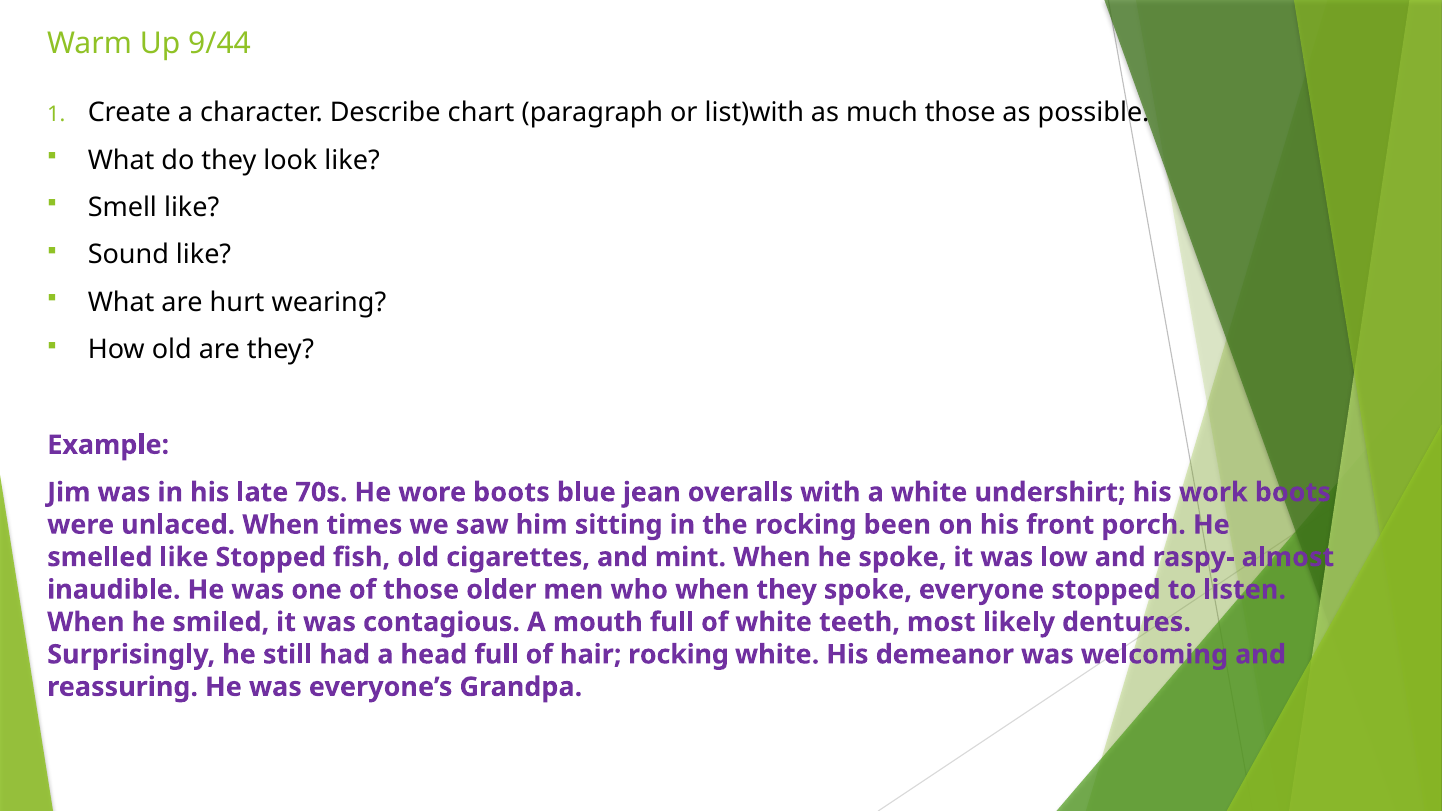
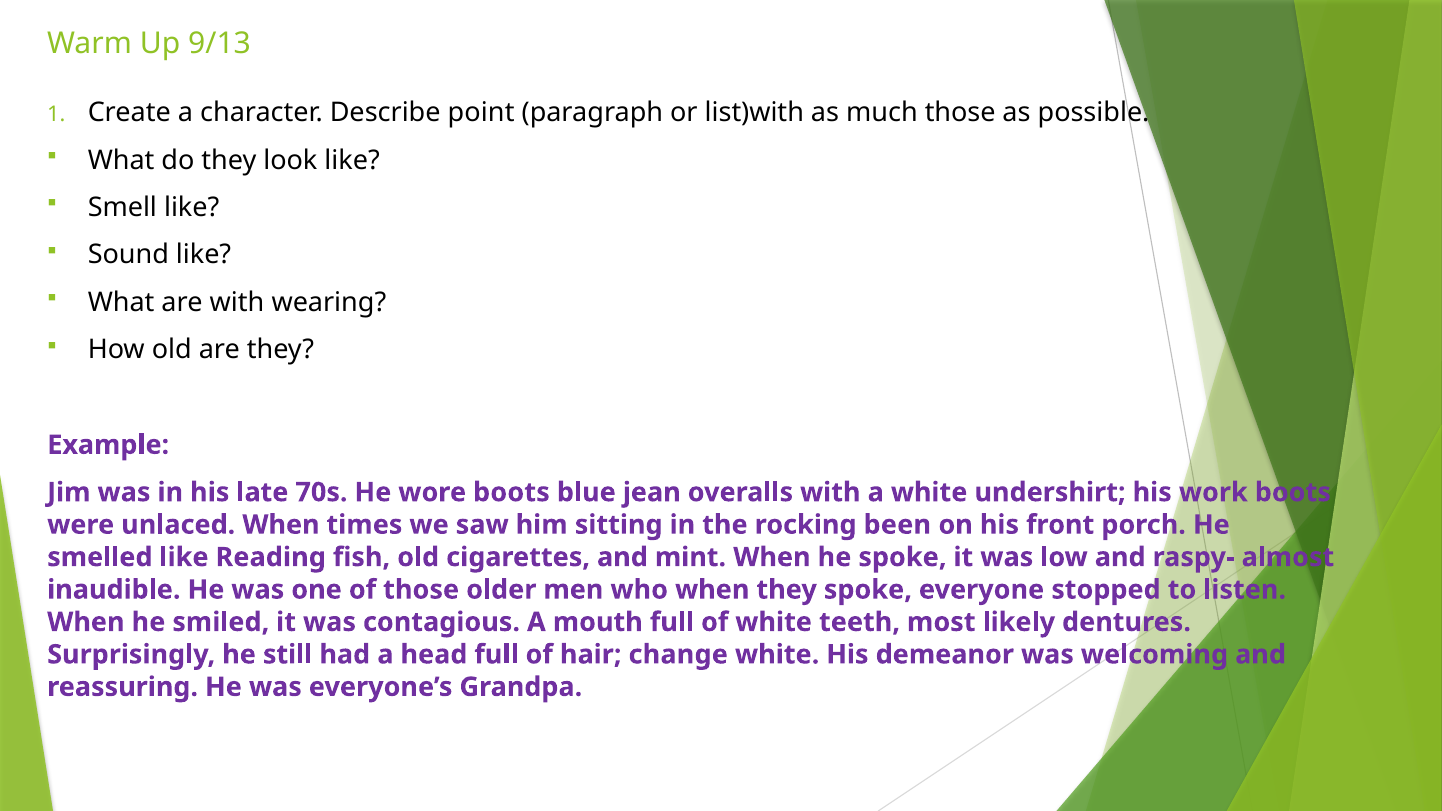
9/44: 9/44 -> 9/13
chart: chart -> point
are hurt: hurt -> with
like Stopped: Stopped -> Reading
hair rocking: rocking -> change
